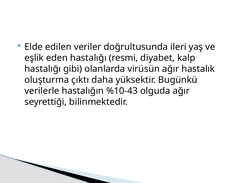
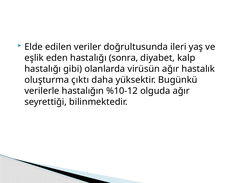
resmi: resmi -> sonra
%10-43: %10-43 -> %10-12
